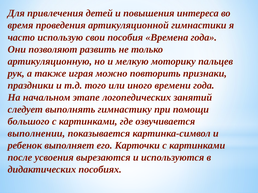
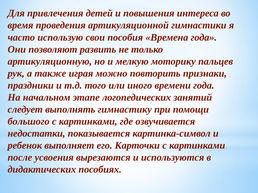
выполнении: выполнении -> недостатки
